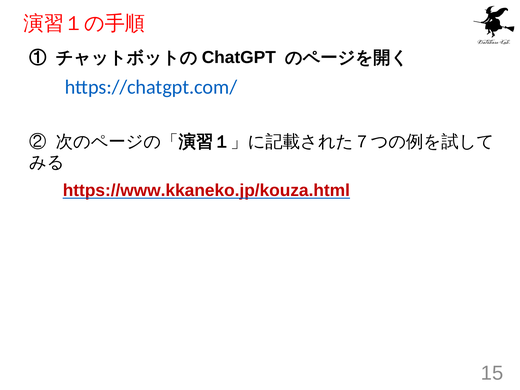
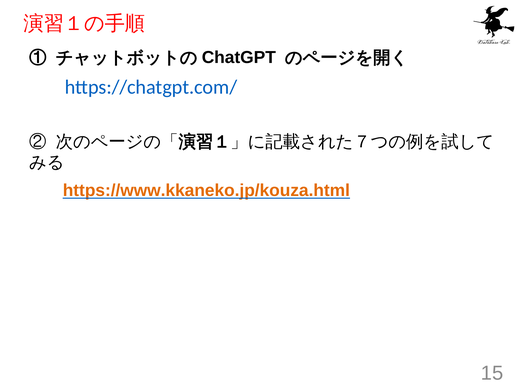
https://www.kkaneko.jp/kouza.html colour: red -> orange
